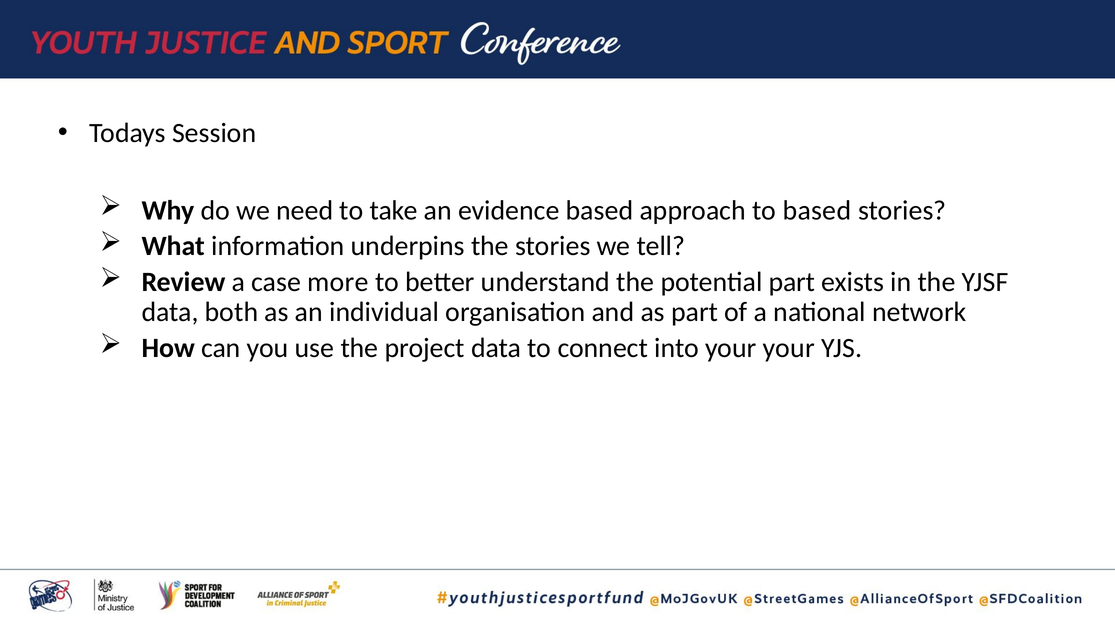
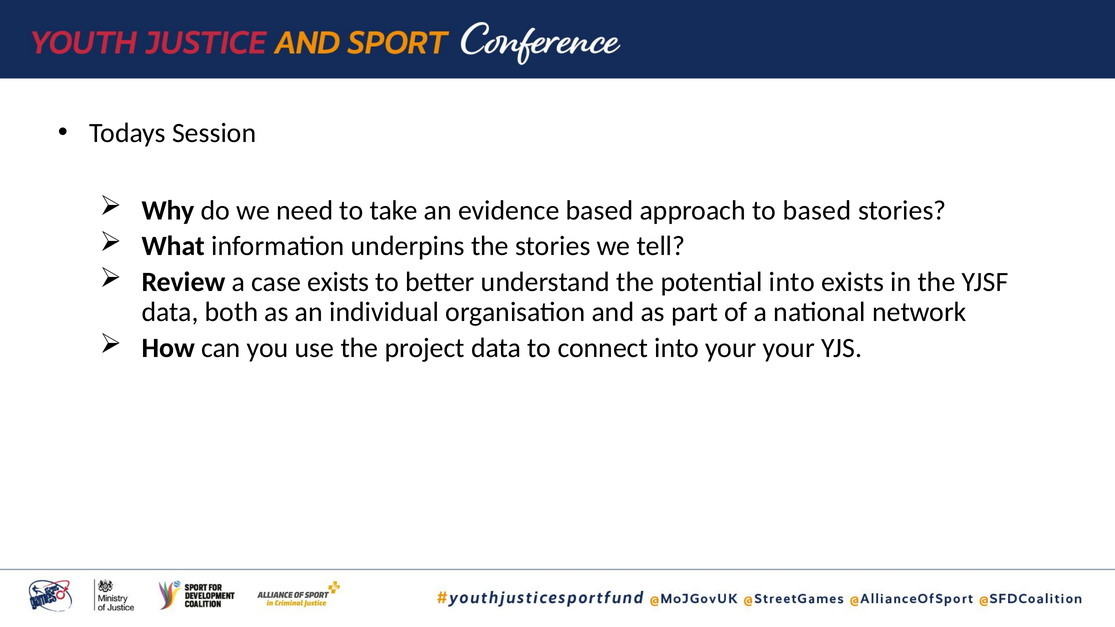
case more: more -> exists
potential part: part -> into
